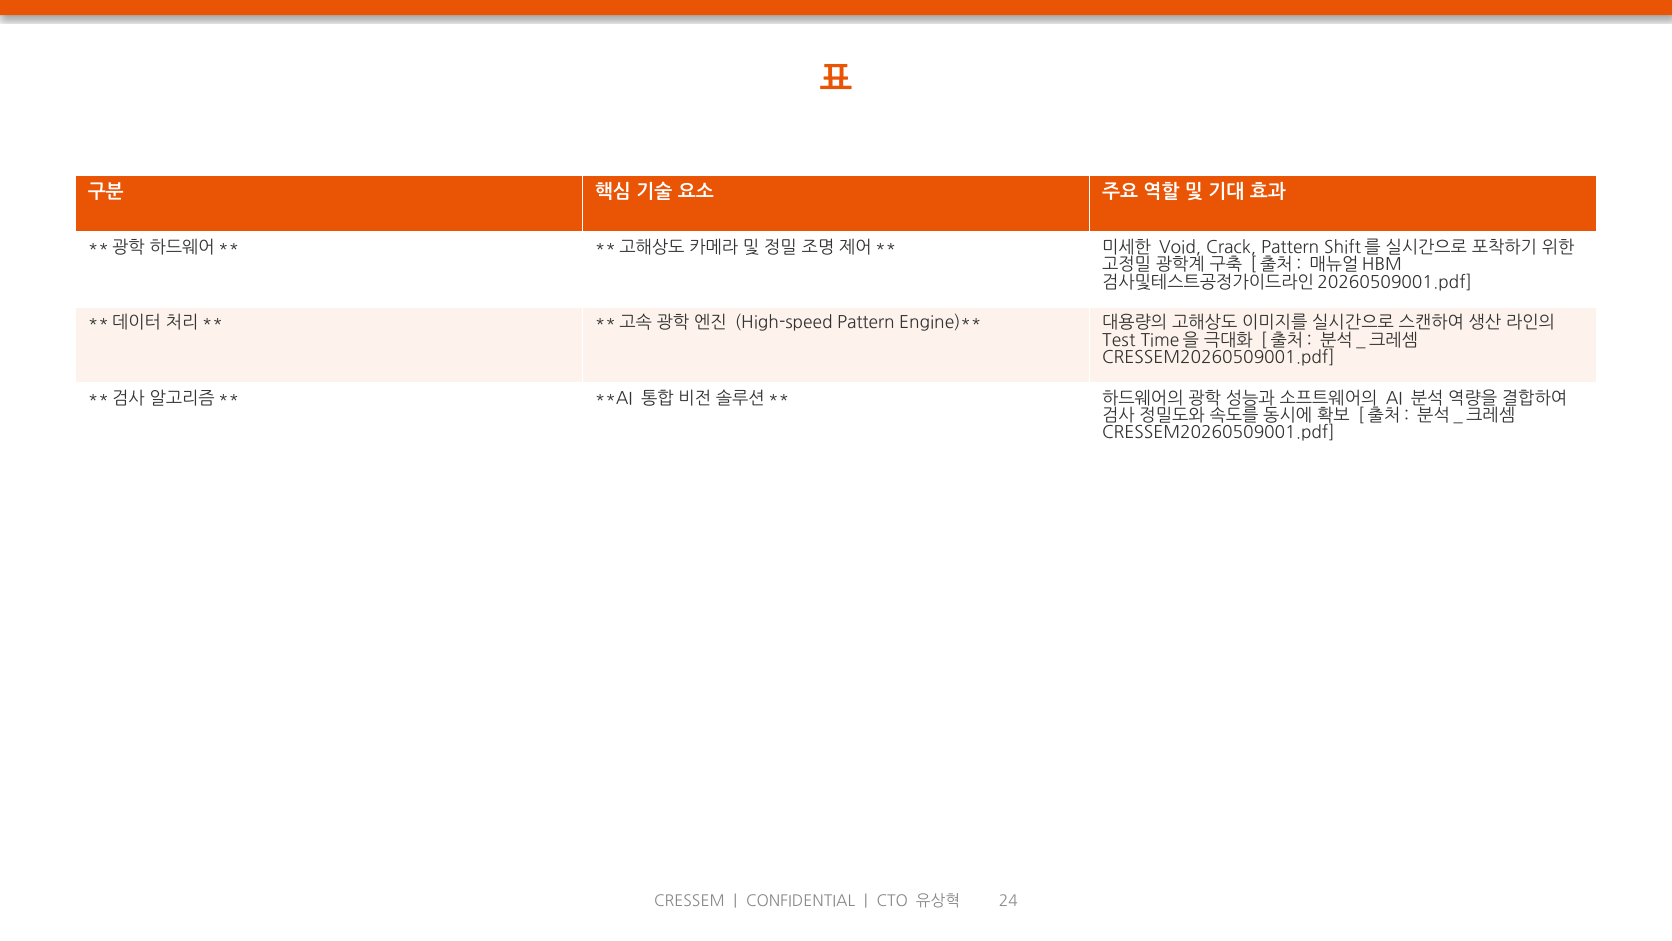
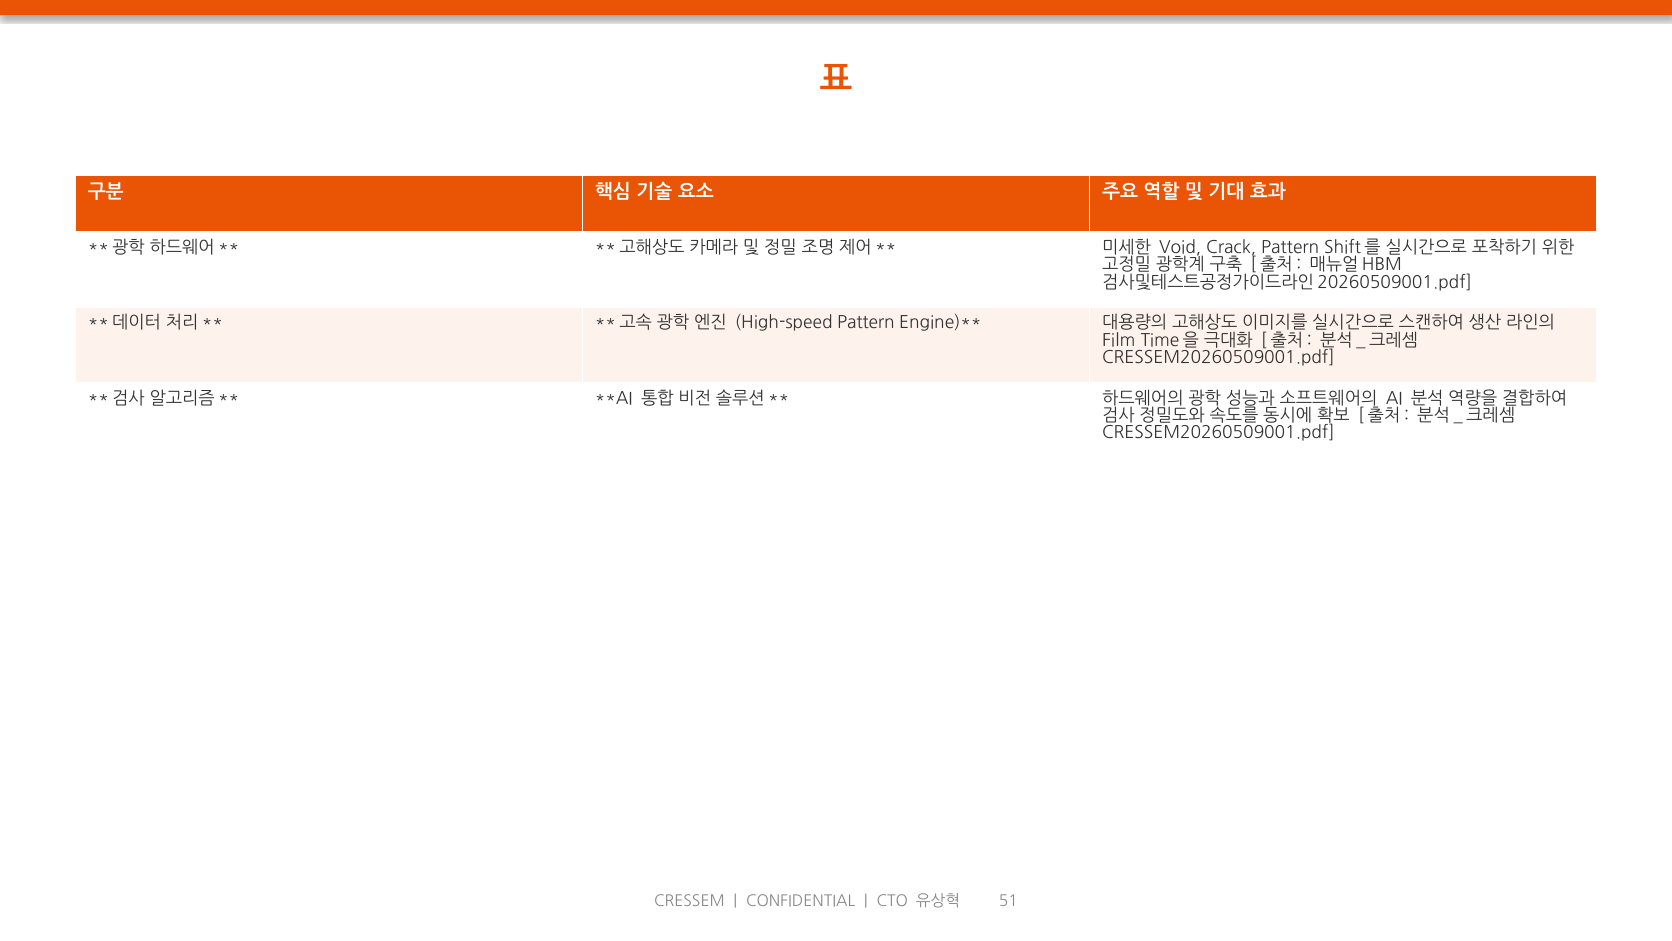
Test: Test -> Film
24: 24 -> 51
